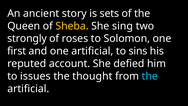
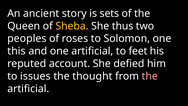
sing: sing -> thus
strongly: strongly -> peoples
first: first -> this
sins: sins -> feet
the at (150, 76) colour: light blue -> pink
